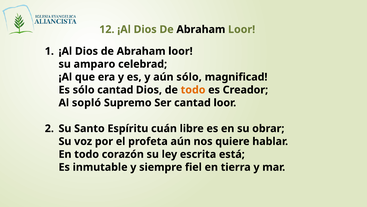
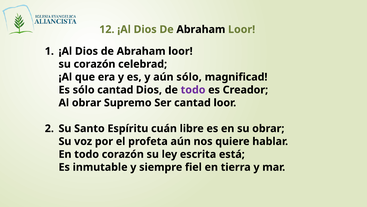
su amparo: amparo -> corazón
todo at (193, 90) colour: orange -> purple
Al sopló: sopló -> obrar
